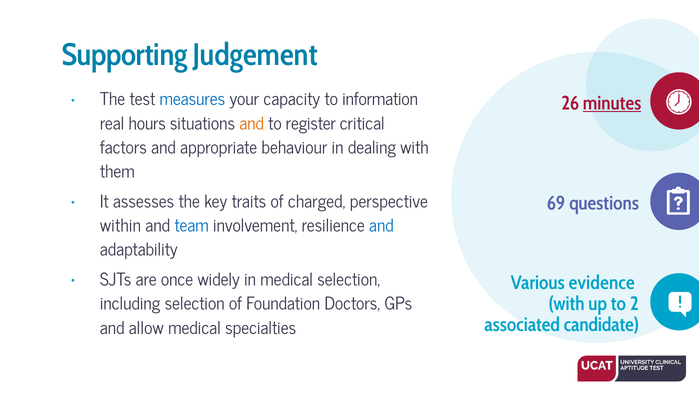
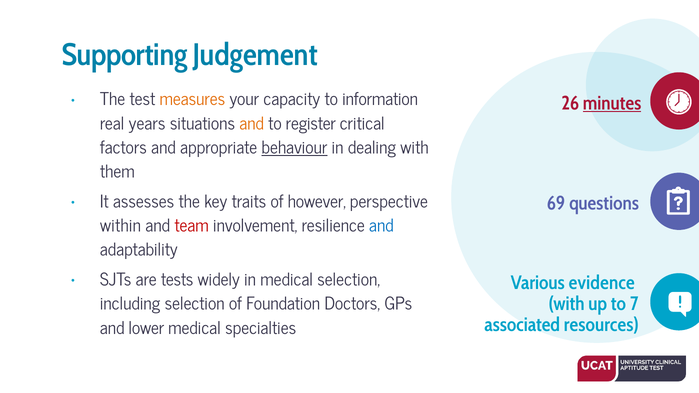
measures colour: blue -> orange
hours: hours -> years
behaviour underline: none -> present
charged: charged -> however
team colour: blue -> red
once: once -> tests
2: 2 -> 7
candidate: candidate -> resources
allow: allow -> lower
